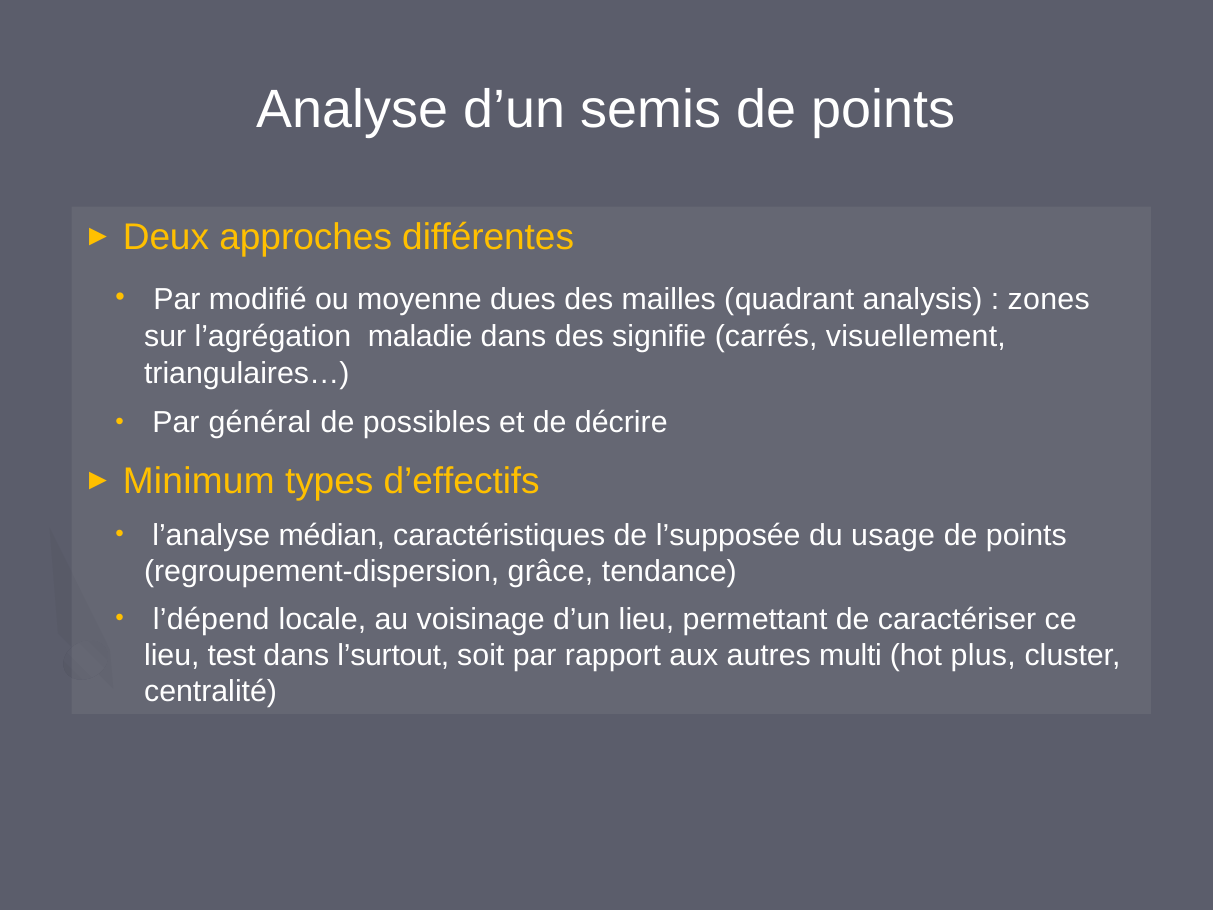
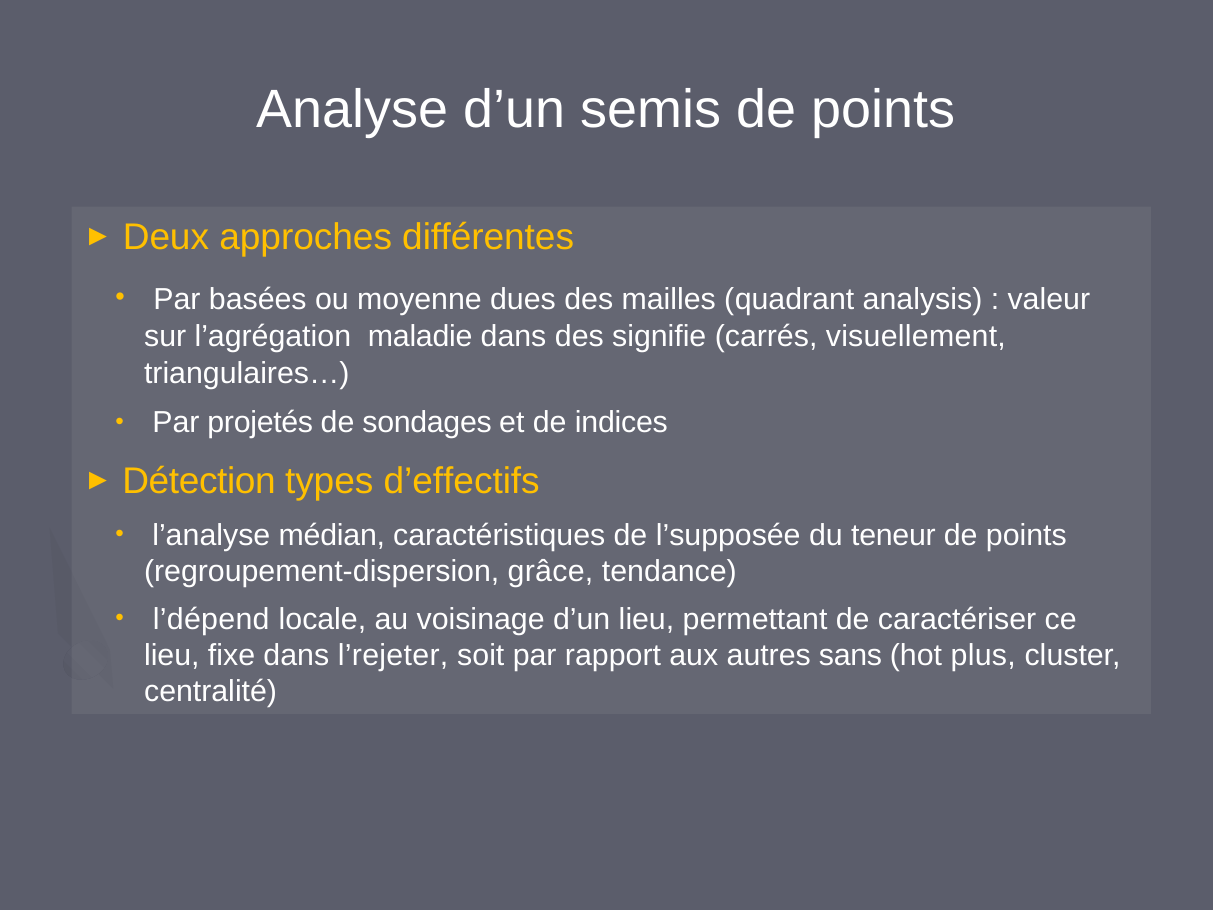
modifié: modifié -> basées
zones: zones -> valeur
général: général -> projetés
possibles: possibles -> sondages
décrire: décrire -> indices
Minimum: Minimum -> Détection
usage: usage -> teneur
test: test -> fixe
l’surtout: l’surtout -> l’rejeter
multi: multi -> sans
